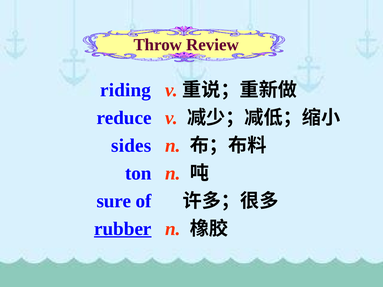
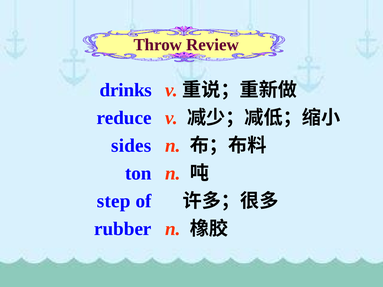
riding: riding -> drinks
sure: sure -> step
rubber underline: present -> none
